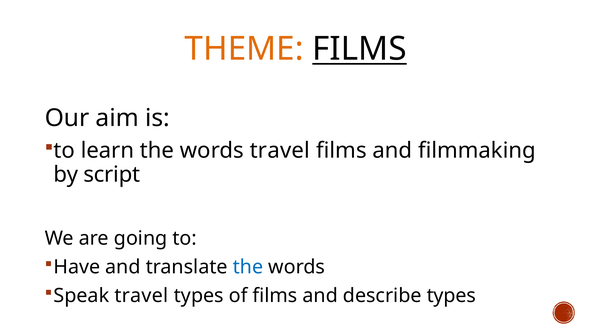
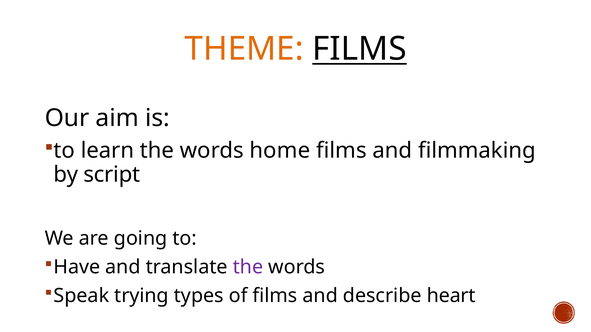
words travel: travel -> home
the at (248, 267) colour: blue -> purple
Speak travel: travel -> trying
describe types: types -> heart
